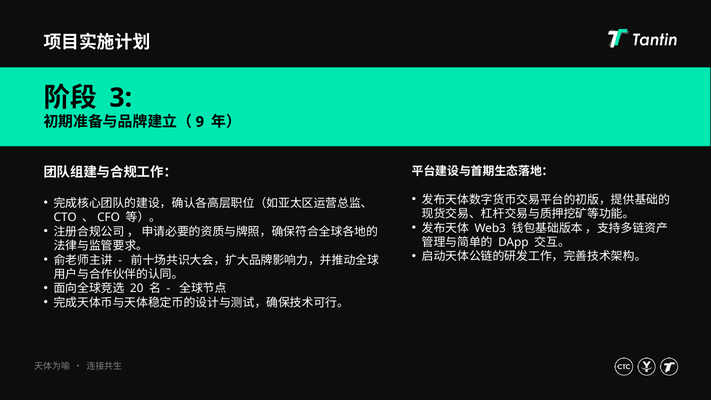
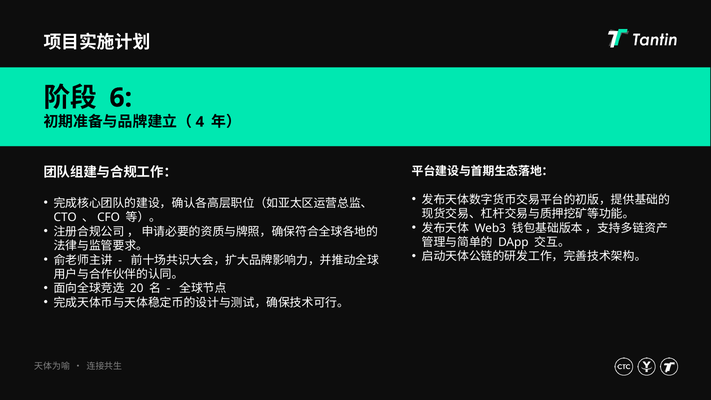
3: 3 -> 6
9: 9 -> 4
